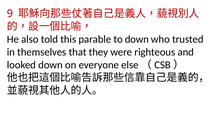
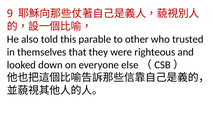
to down: down -> other
